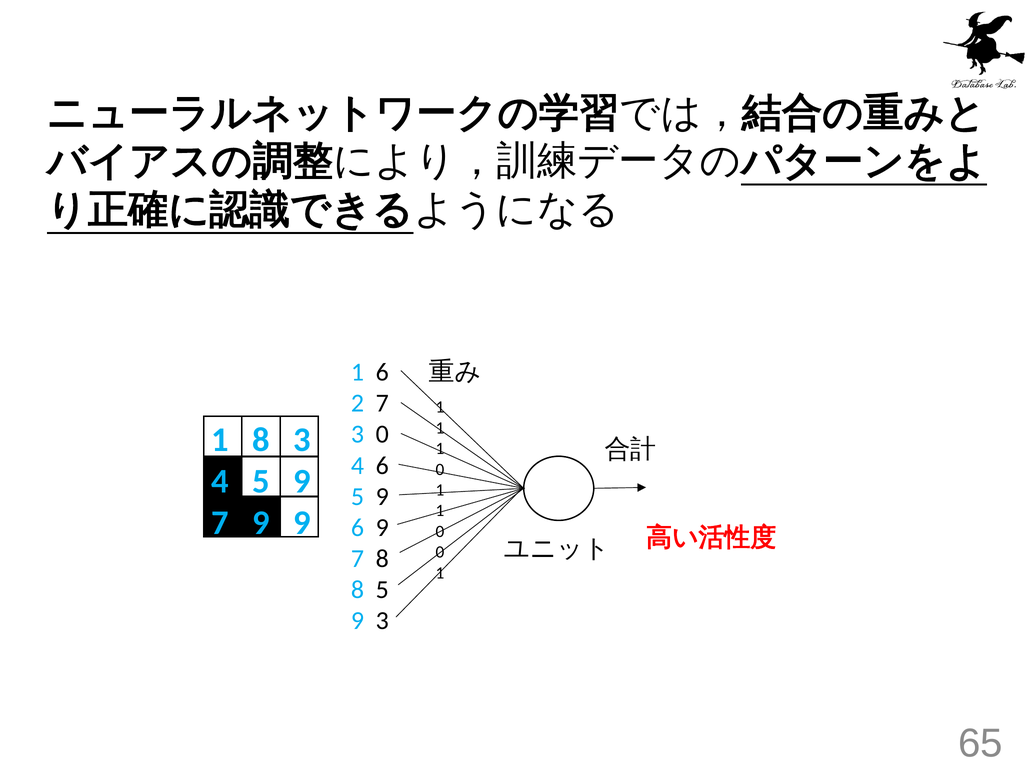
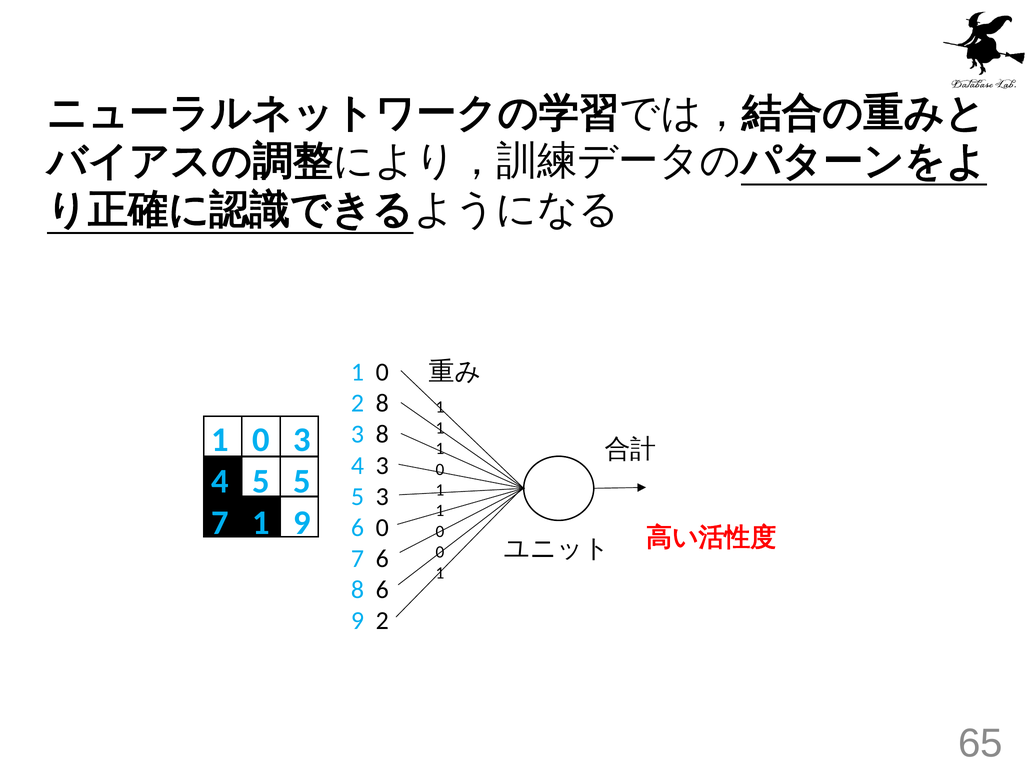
6 at (382, 372): 6 -> 0
2 7: 7 -> 8
3 0: 0 -> 8
8 at (261, 440): 8 -> 0
4 6: 6 -> 3
4 5 9: 9 -> 5
9 at (382, 497): 9 -> 3
7 9: 9 -> 1
6 9: 9 -> 0
7 8: 8 -> 6
8 5: 5 -> 6
9 3: 3 -> 2
